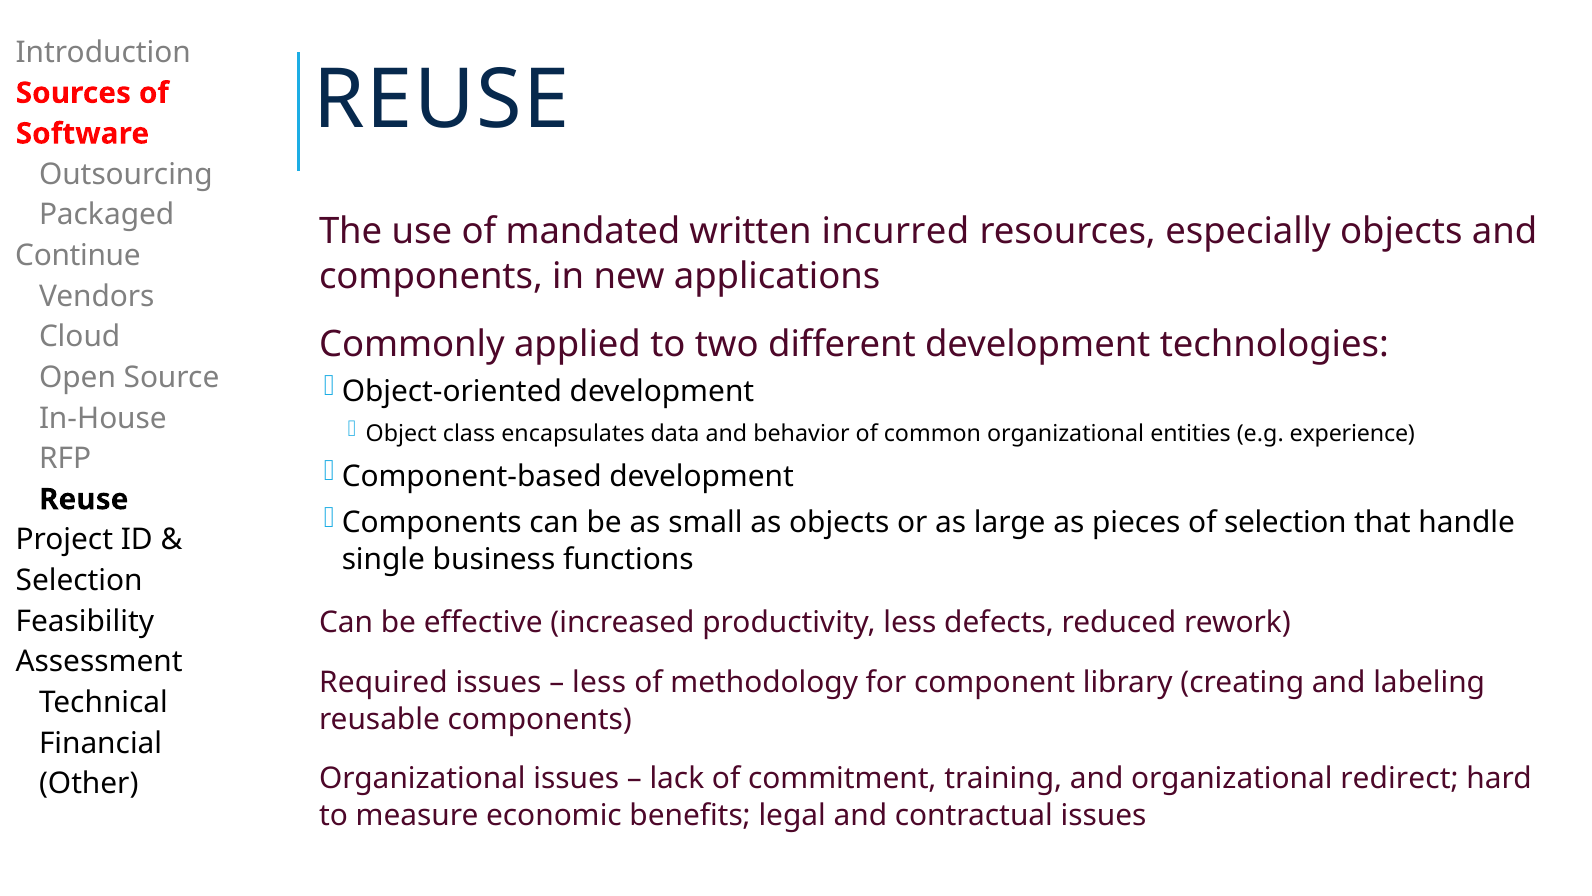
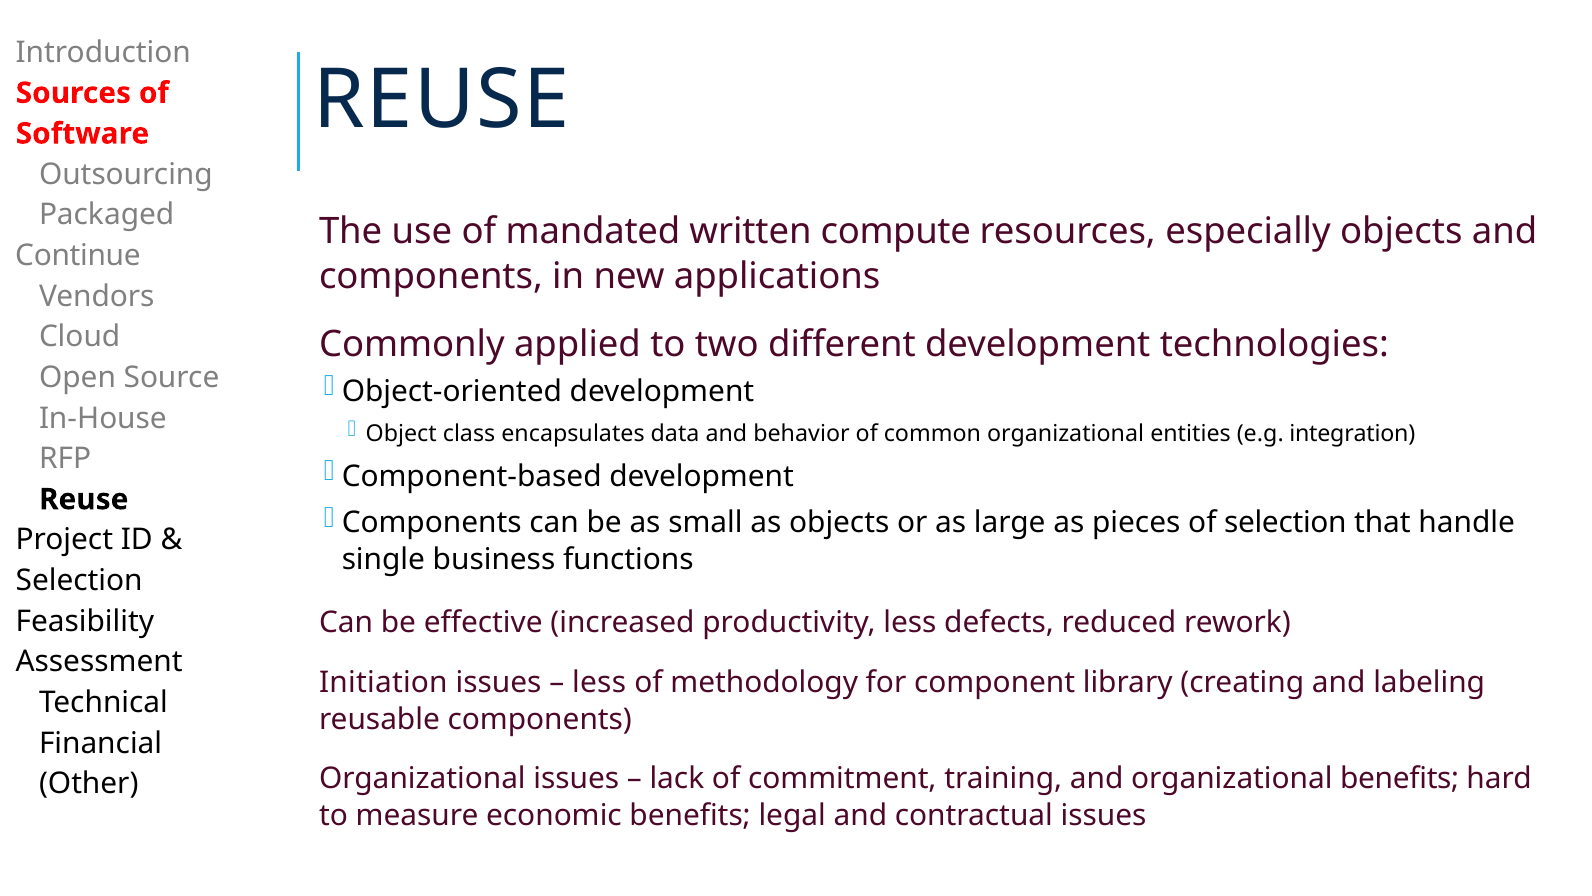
incurred: incurred -> compute
experience: experience -> integration
Required: Required -> Initiation
organizational redirect: redirect -> benefits
